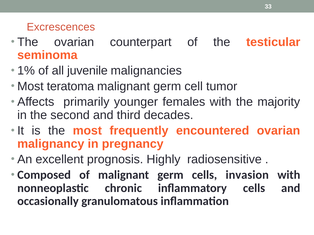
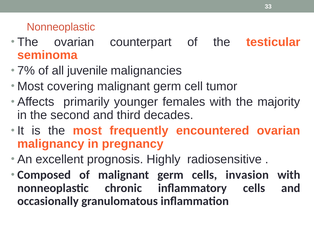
Excrescences at (61, 27): Excrescences -> Nonneoplastic
1%: 1% -> 7%
teratoma: teratoma -> covering
